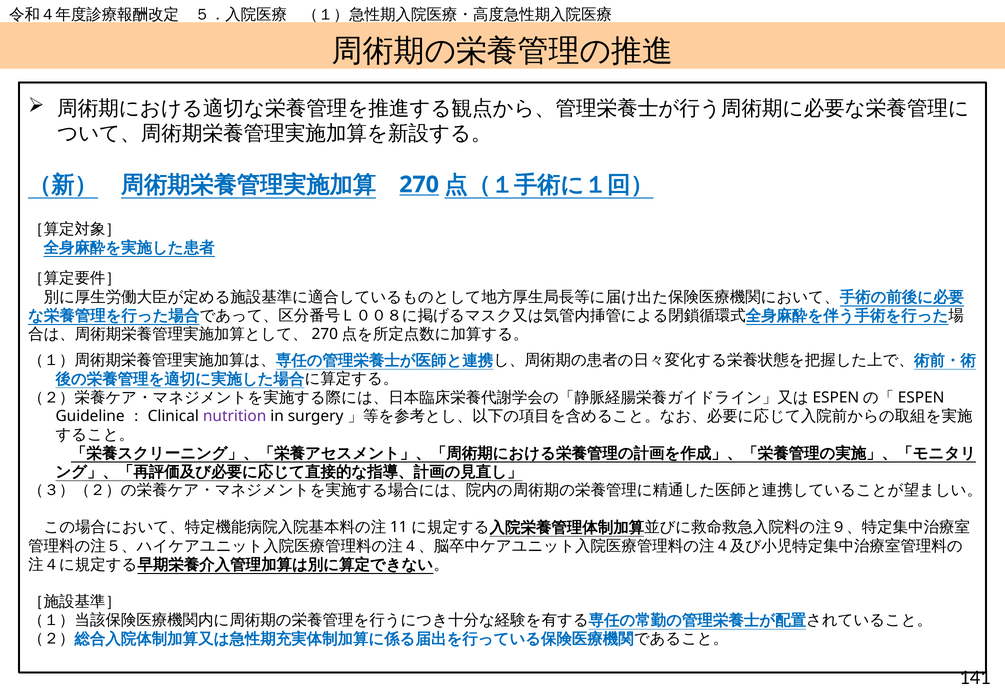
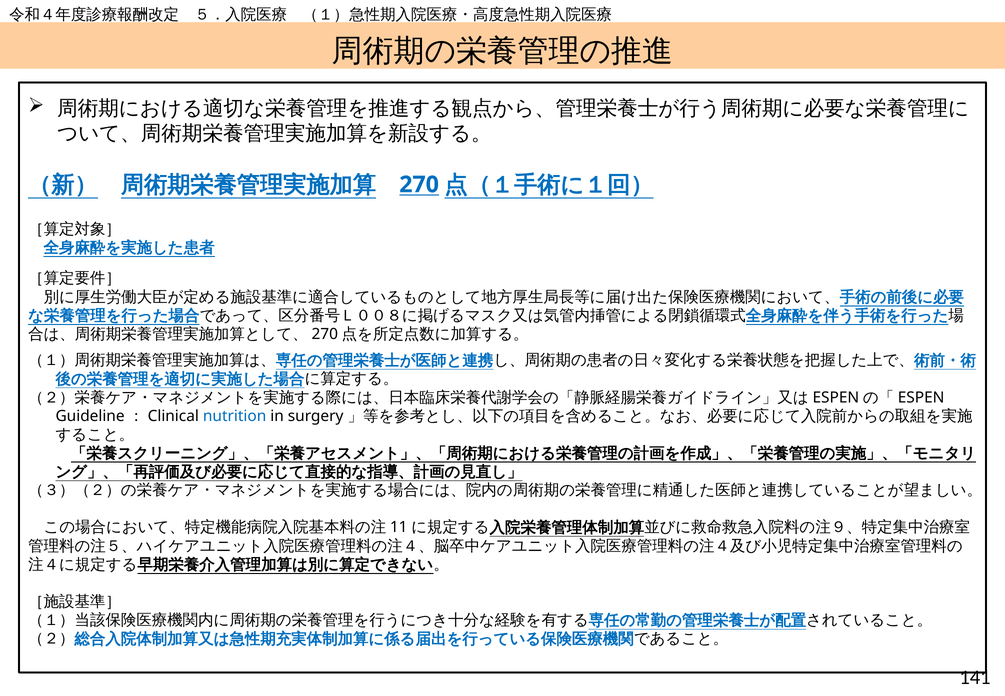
nutrition colour: purple -> blue
